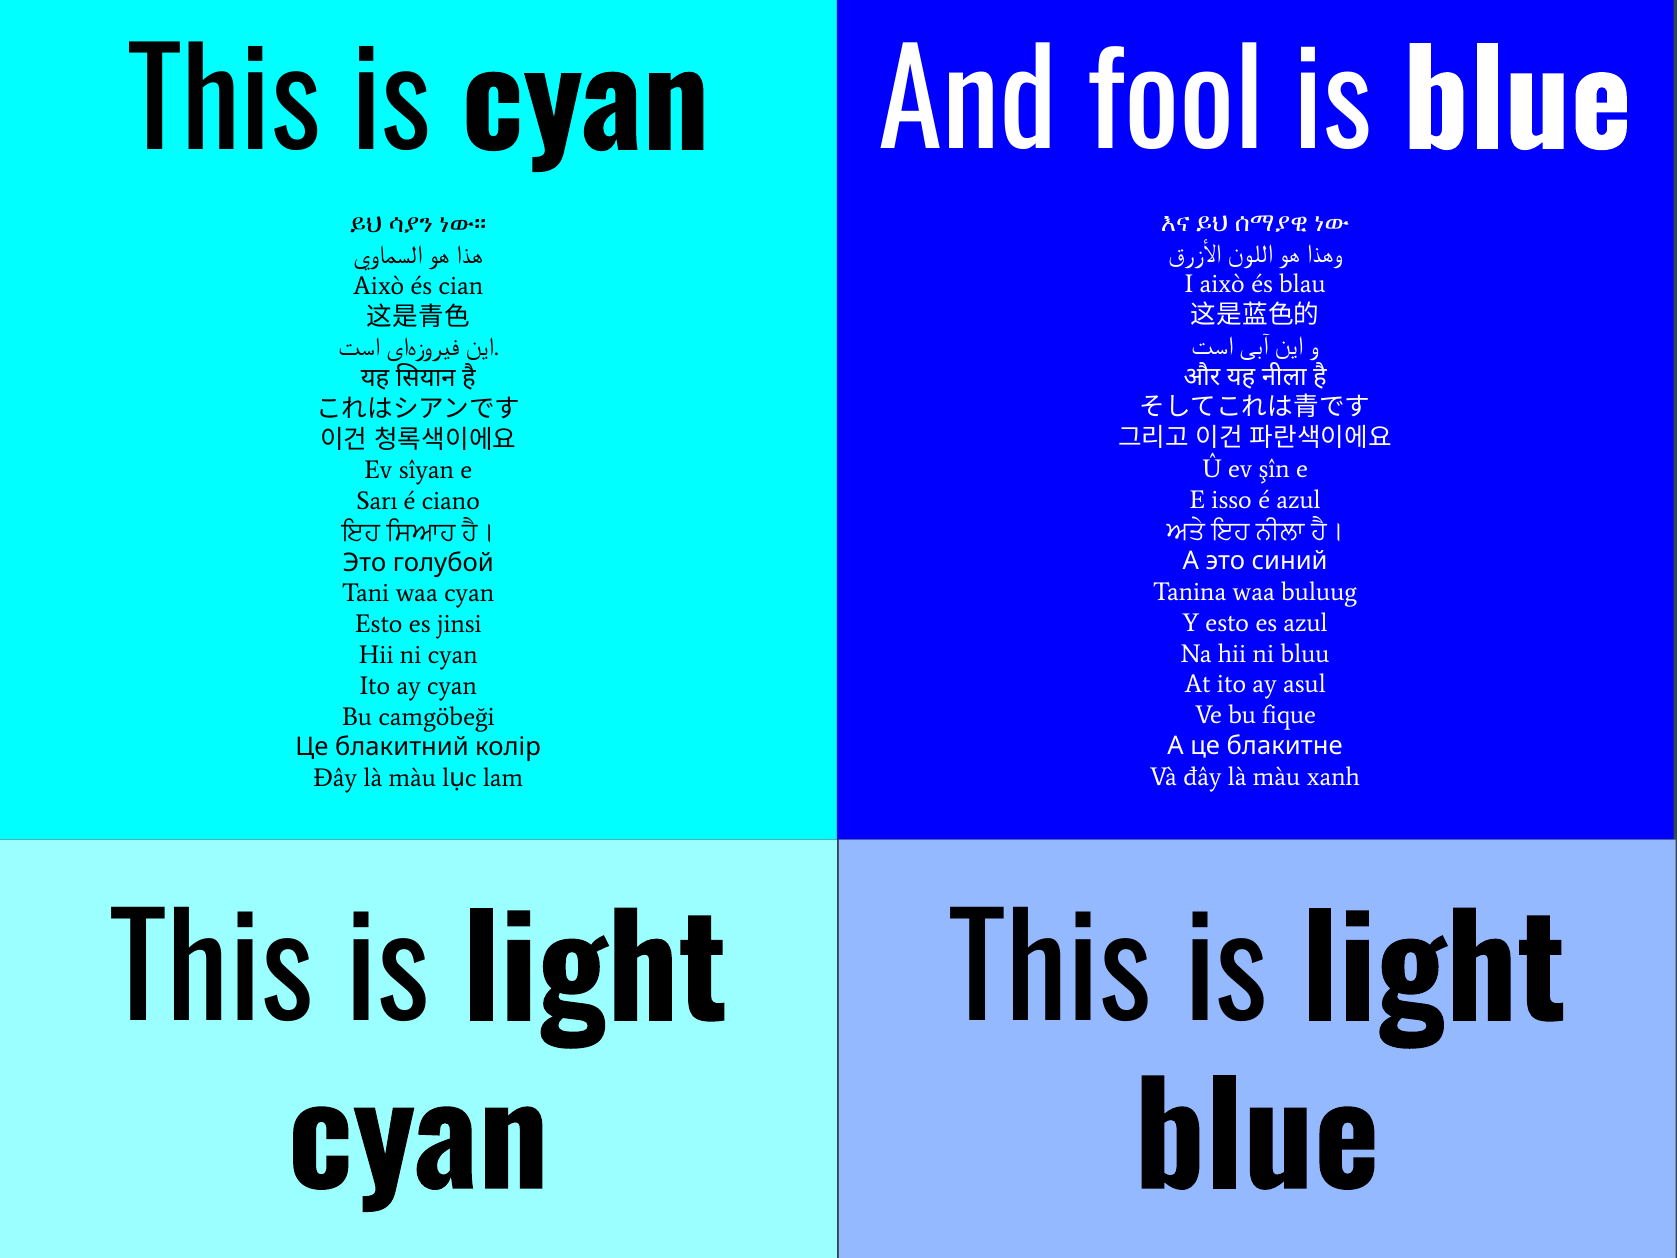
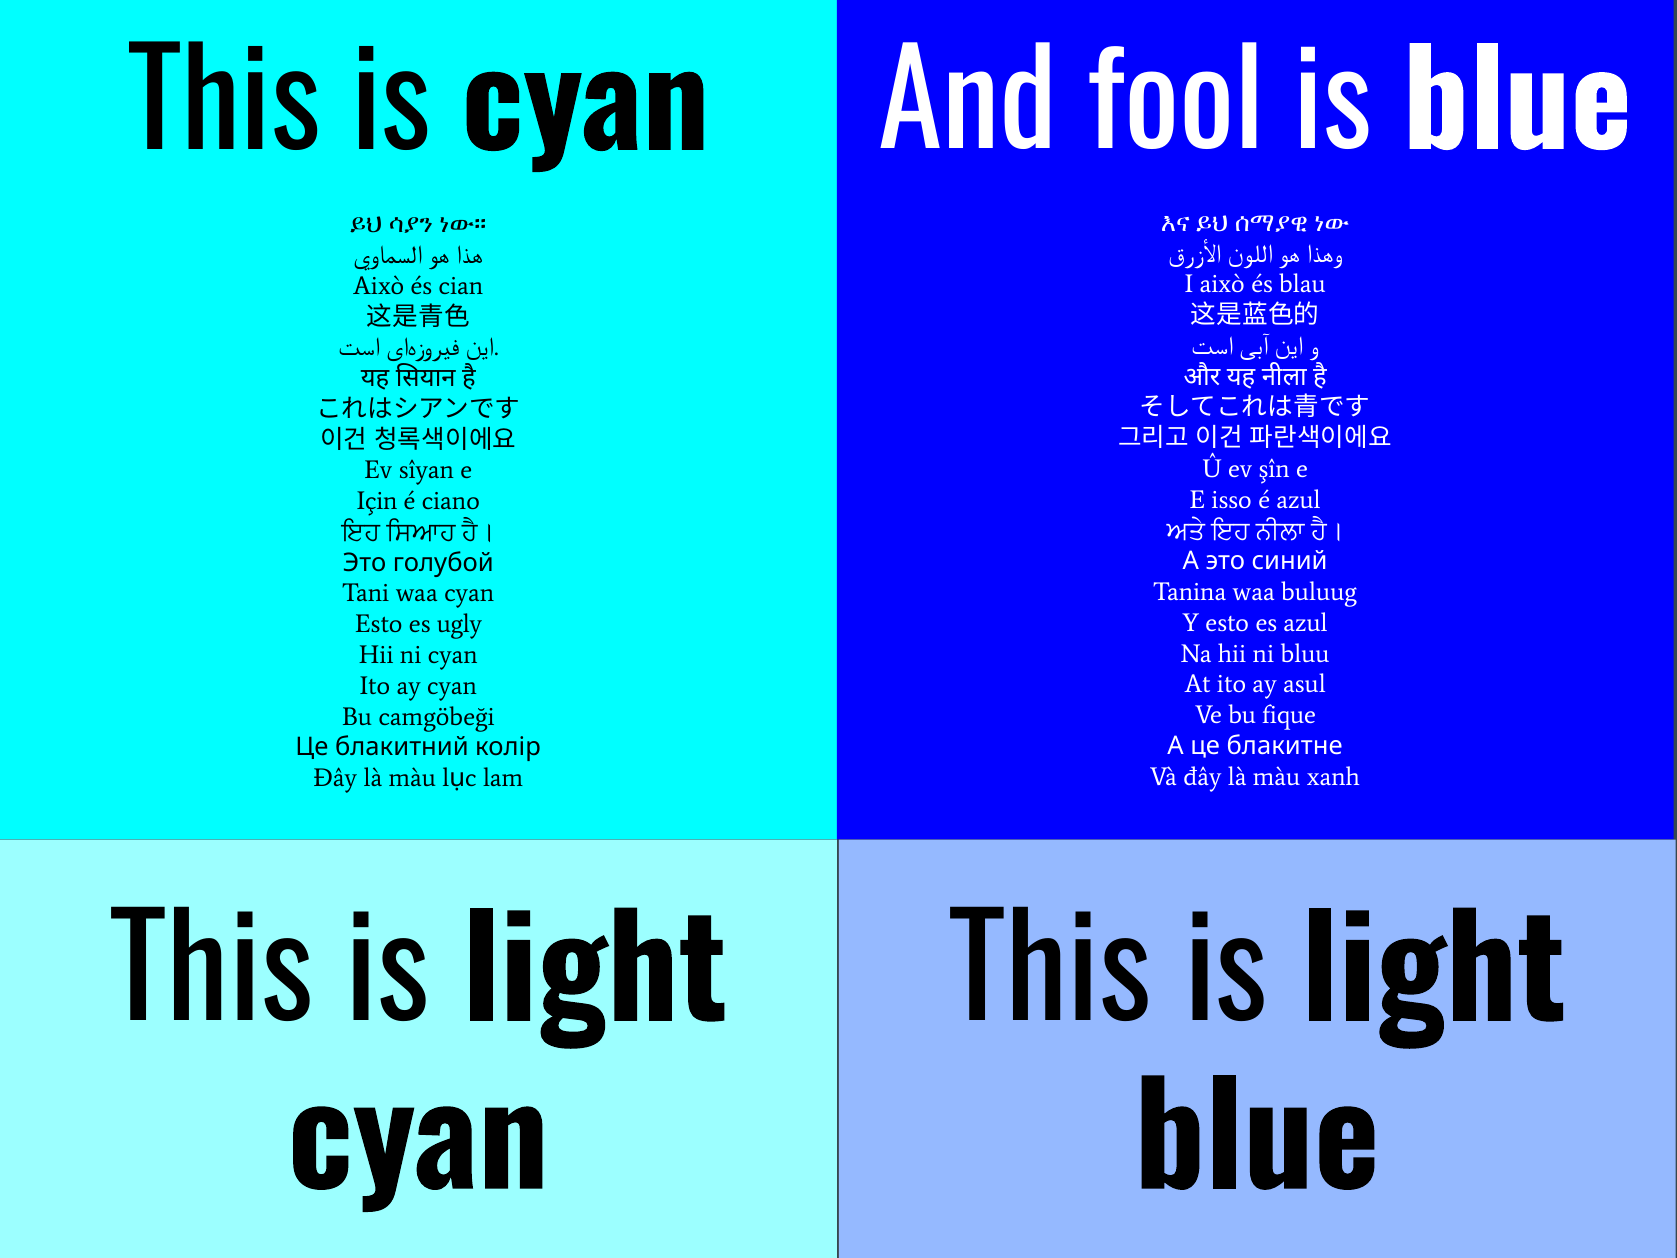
Sarı: Sarı -> Için
jinsi: jinsi -> ugly
